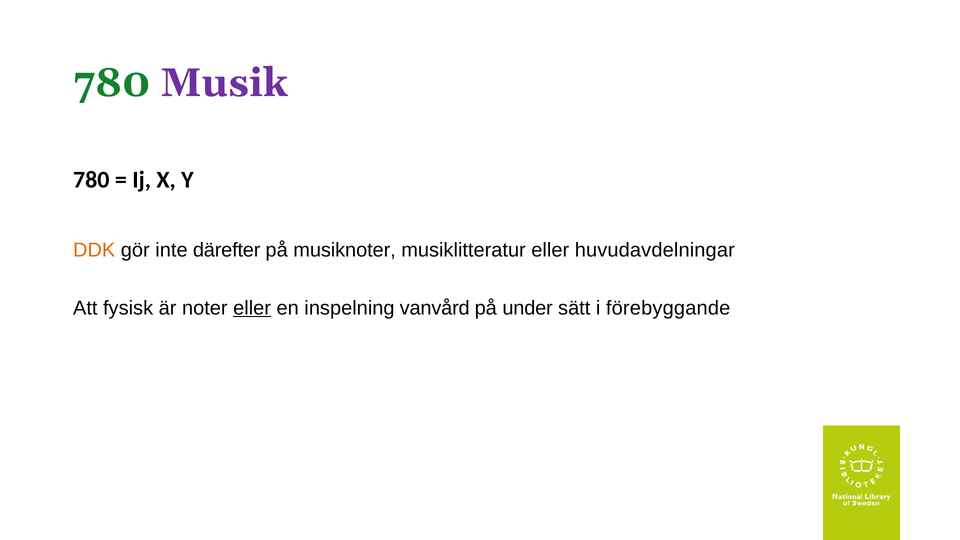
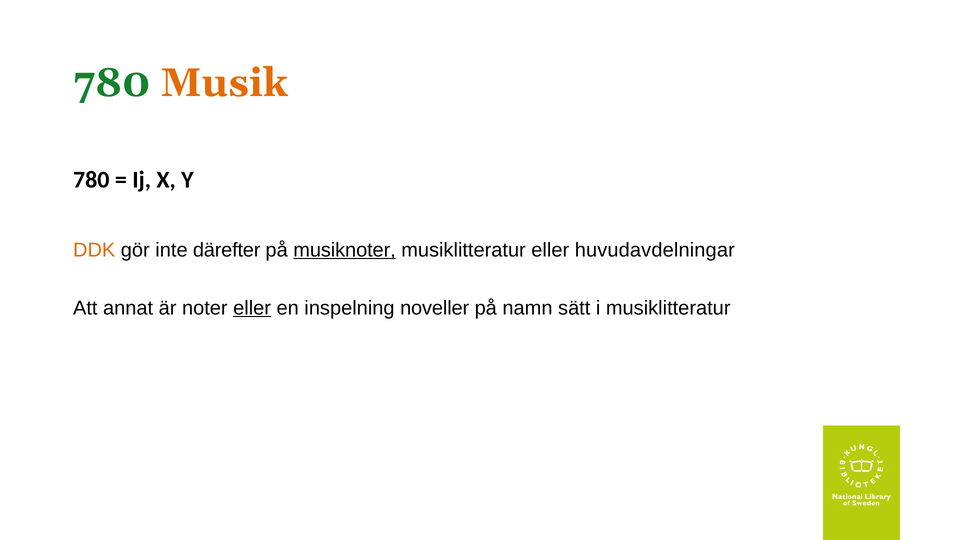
Musik colour: purple -> orange
musiknoter underline: none -> present
fysisk: fysisk -> annat
vanvård: vanvård -> noveller
under: under -> namn
i förebyggande: förebyggande -> musiklitteratur
